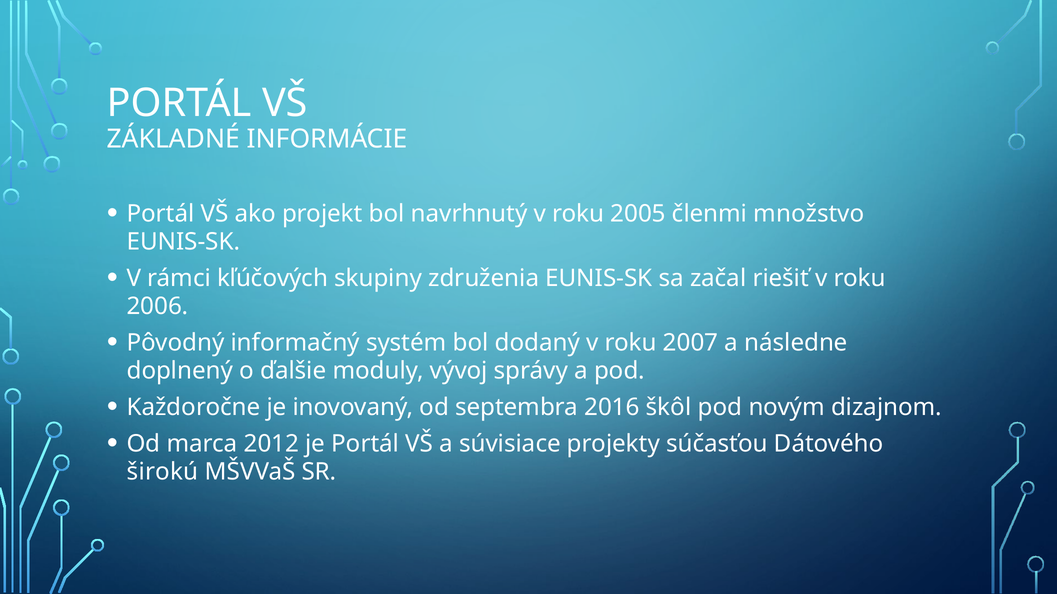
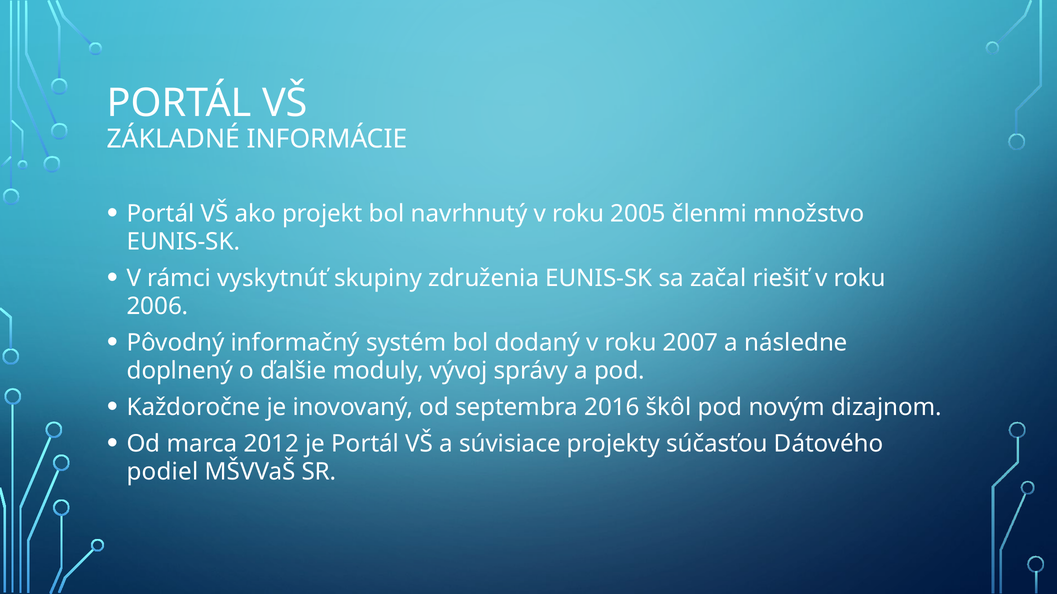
kľúčových: kľúčových -> vyskytnúť
širokú: širokú -> podiel
